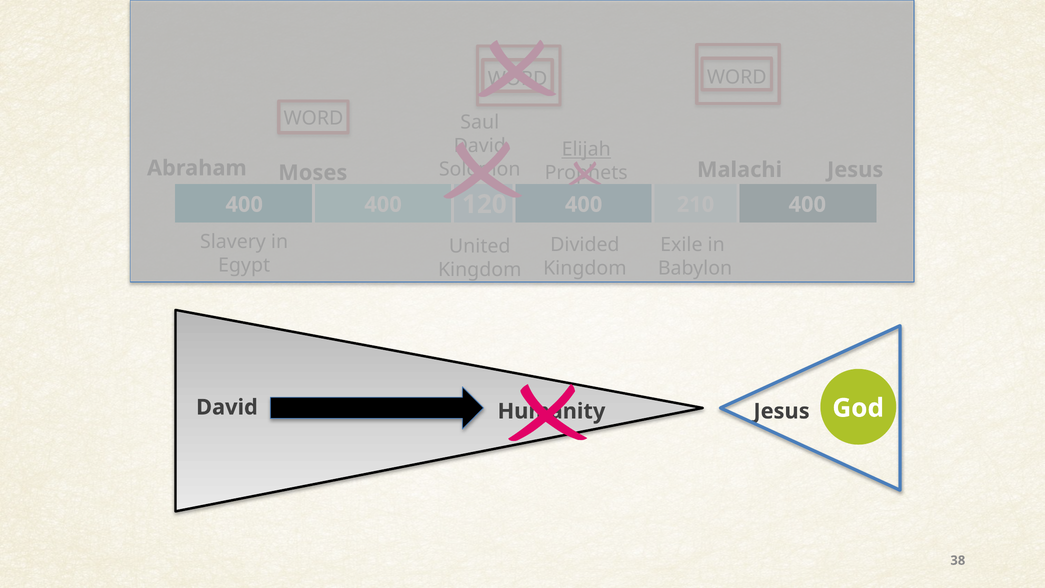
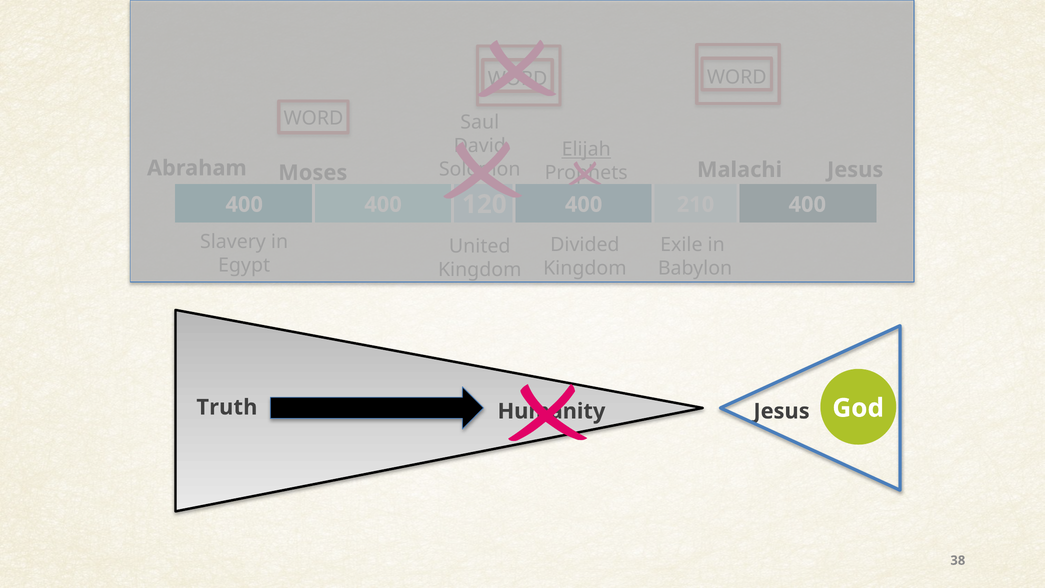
David at (227, 407): David -> Truth
